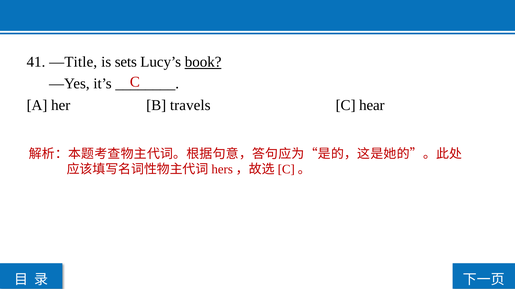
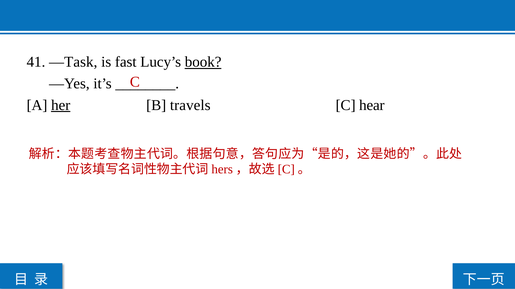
—Title: —Title -> —Task
sets: sets -> fast
her underline: none -> present
